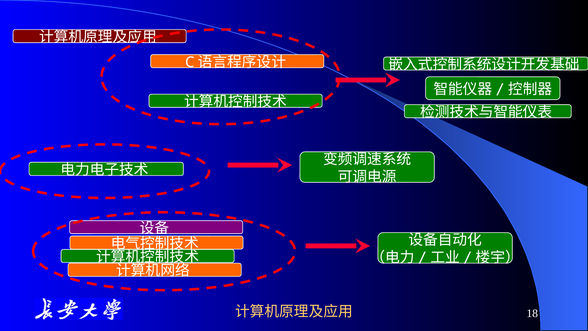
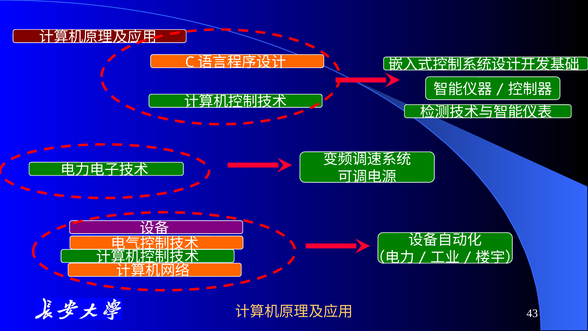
18: 18 -> 43
